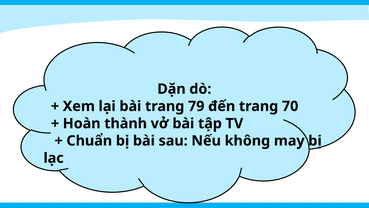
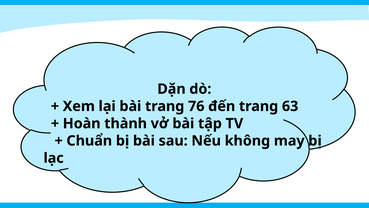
79: 79 -> 76
70: 70 -> 63
